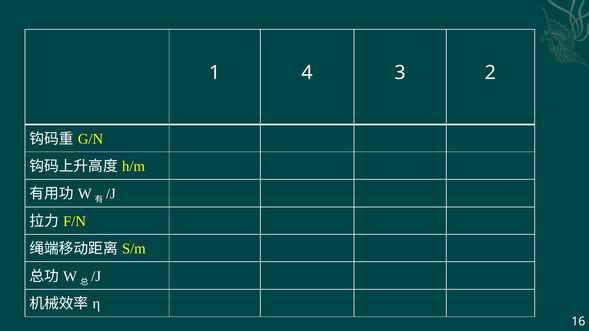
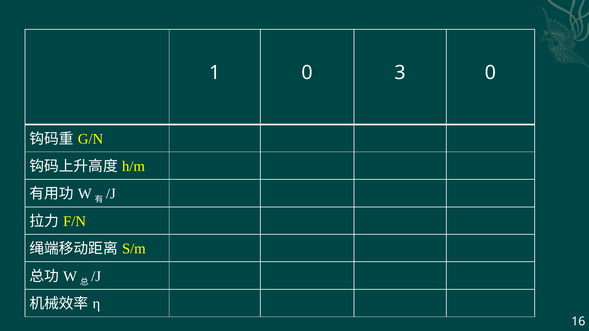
1 4: 4 -> 0
3 2: 2 -> 0
